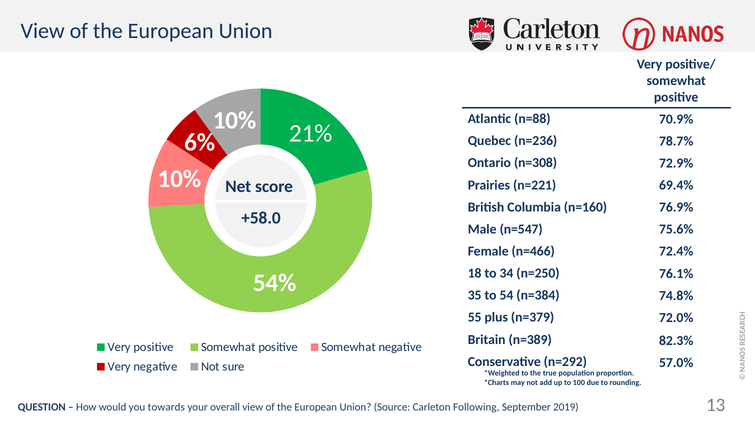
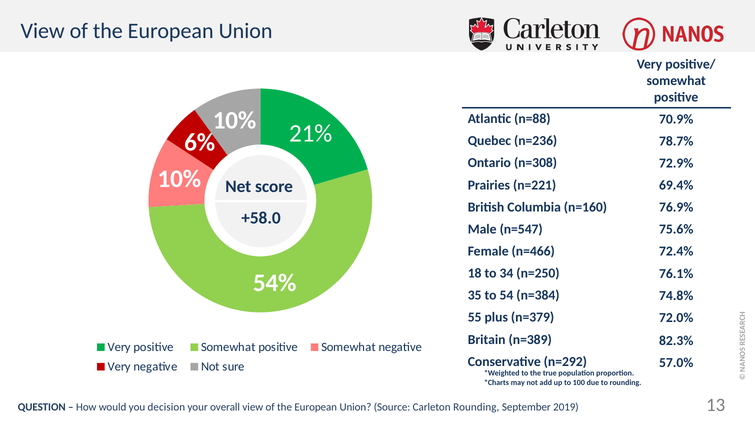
towards: towards -> decision
Carleton Following: Following -> Rounding
